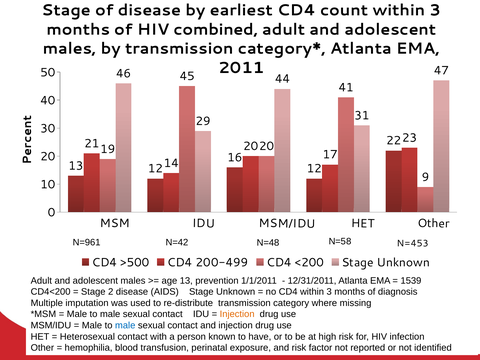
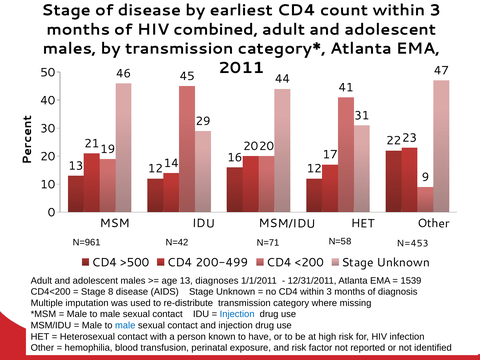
N=48: N=48 -> N=71
prevention: prevention -> diagnoses
2: 2 -> 8
Injection at (237, 314) colour: orange -> blue
